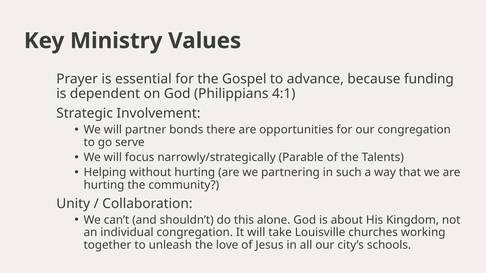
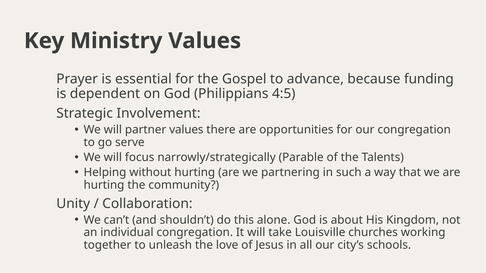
4:1: 4:1 -> 4:5
partner bonds: bonds -> values
